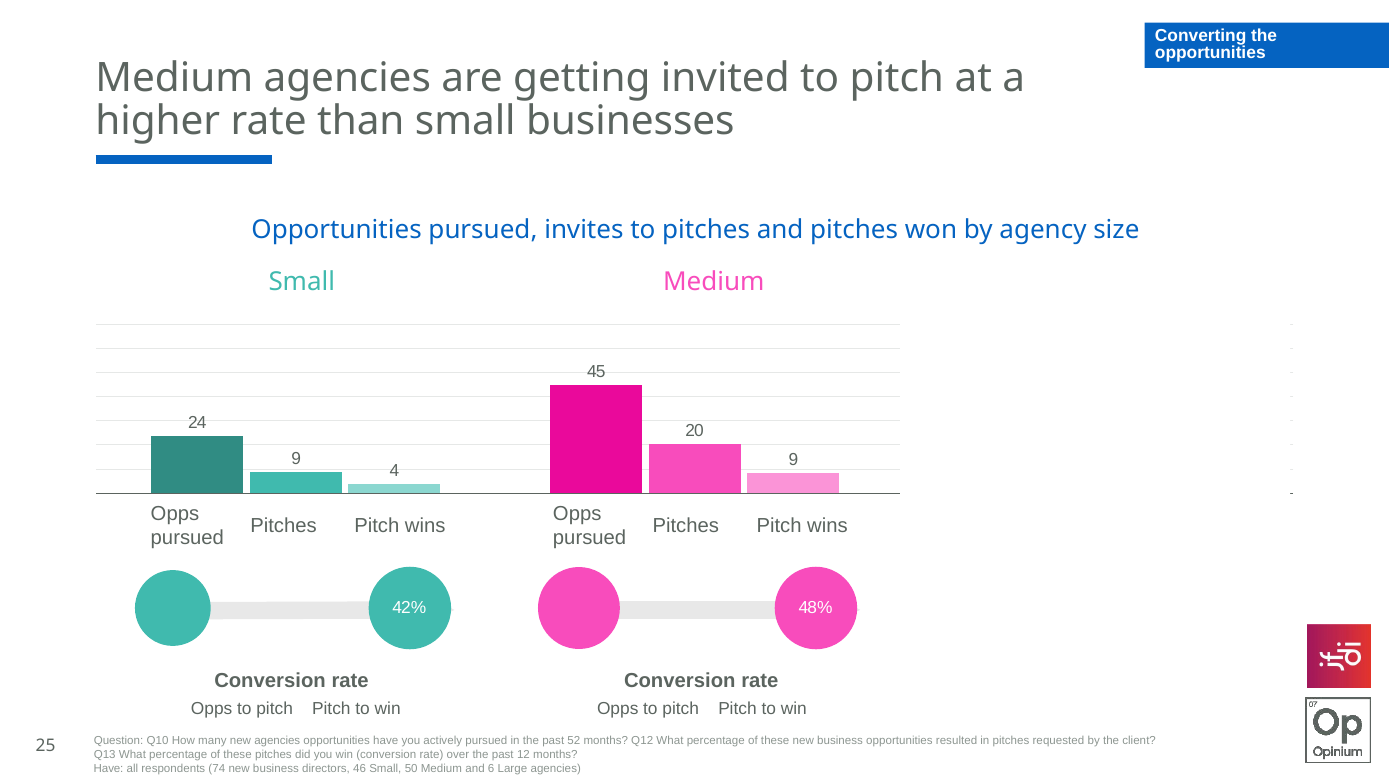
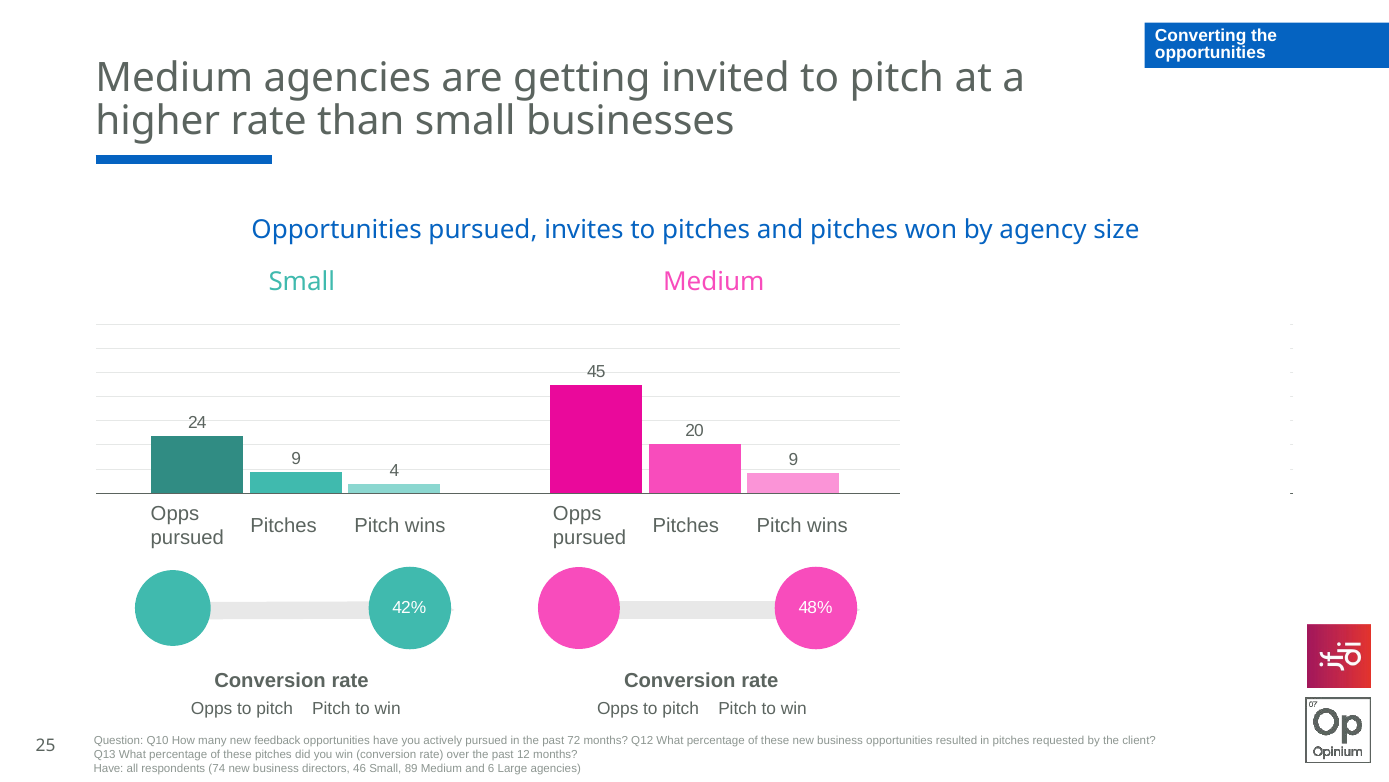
new agencies: agencies -> feedback
52: 52 -> 72
50: 50 -> 89
